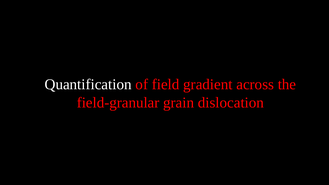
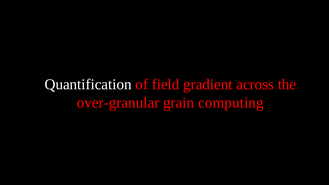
field-granular: field-granular -> over-granular
dislocation: dislocation -> computing
